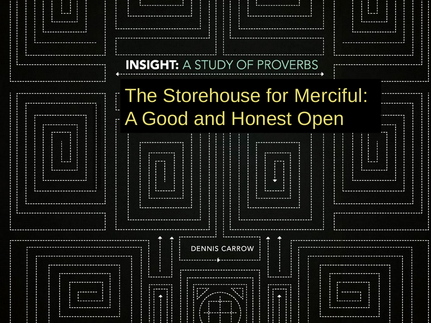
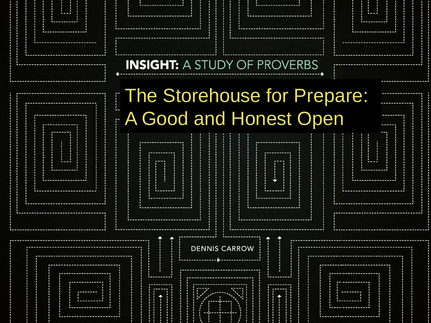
Merciful: Merciful -> Prepare
